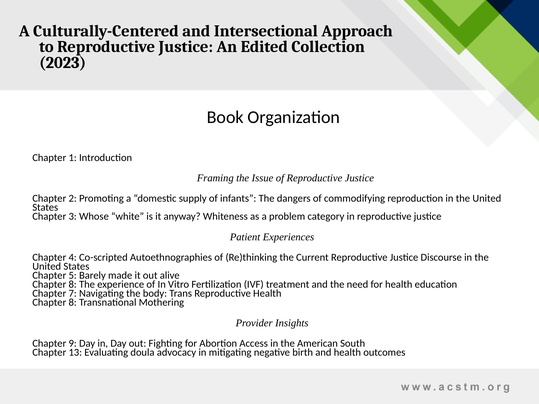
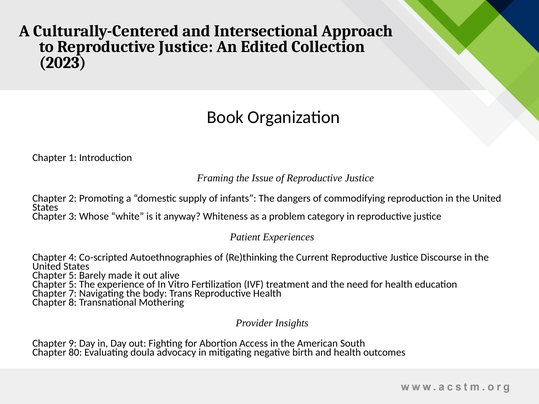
8 at (73, 285): 8 -> 5
13: 13 -> 80
